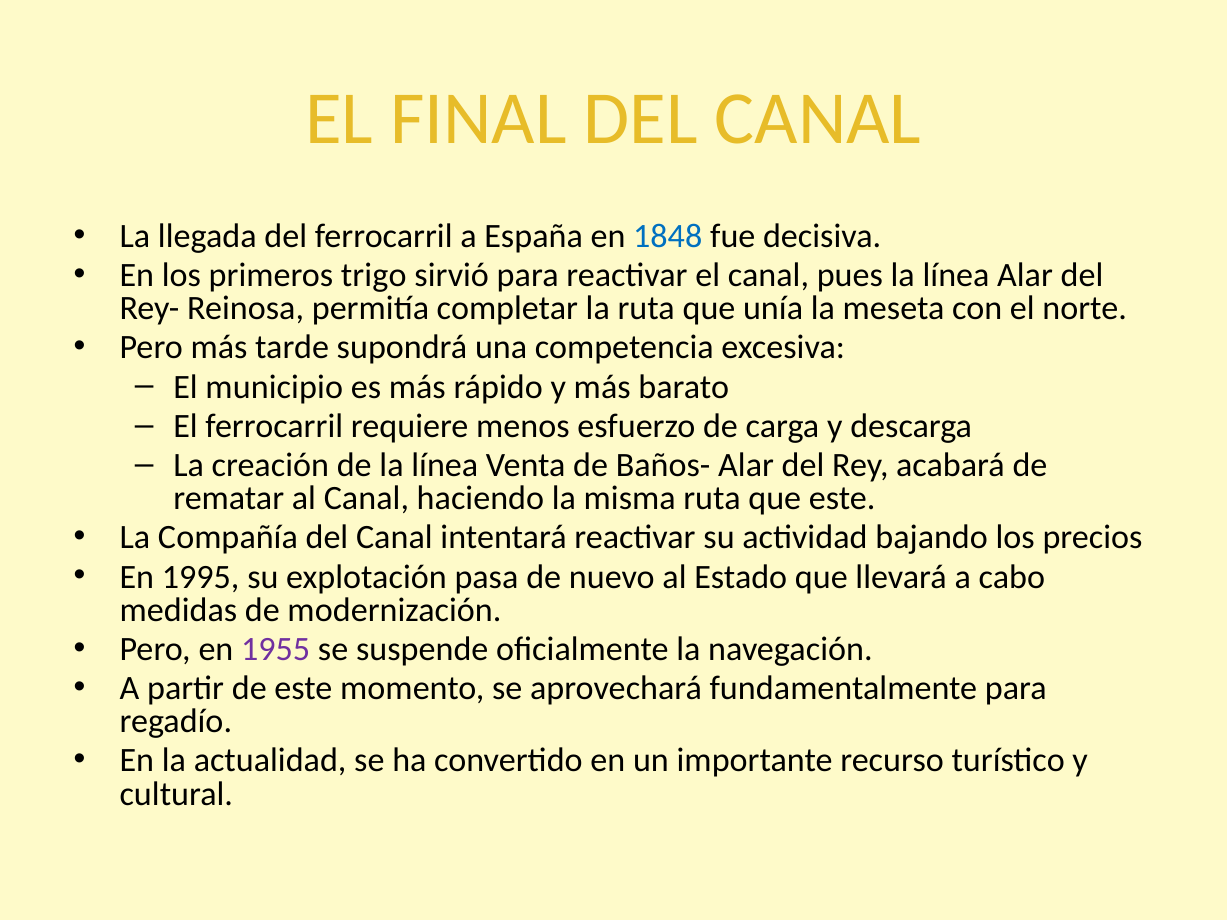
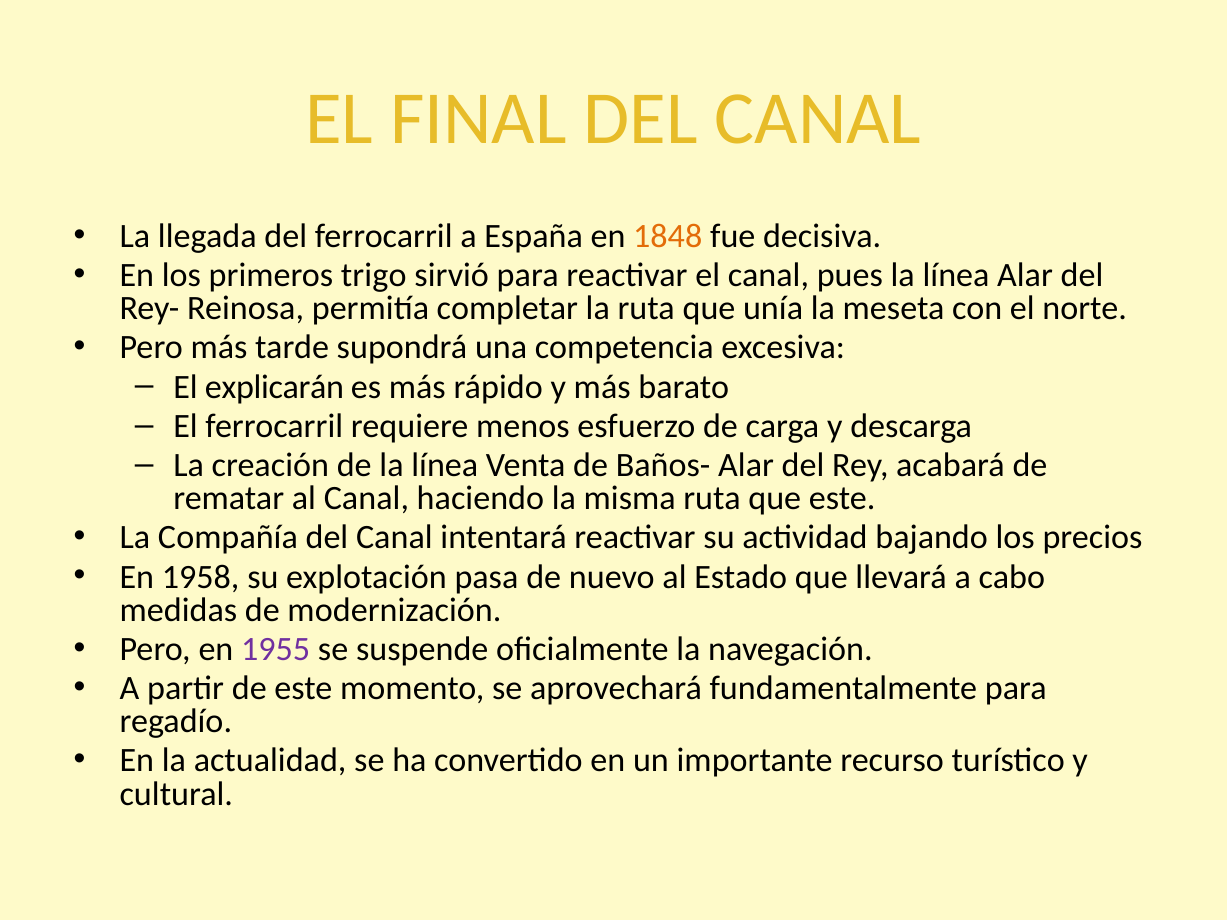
1848 colour: blue -> orange
municipio: municipio -> explicarán
1995: 1995 -> 1958
